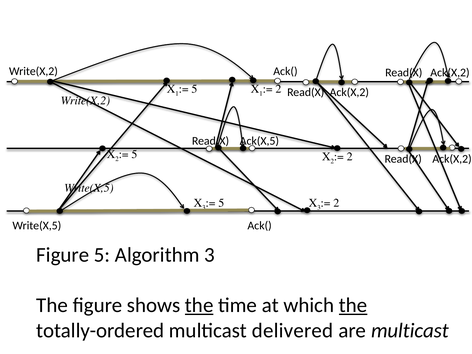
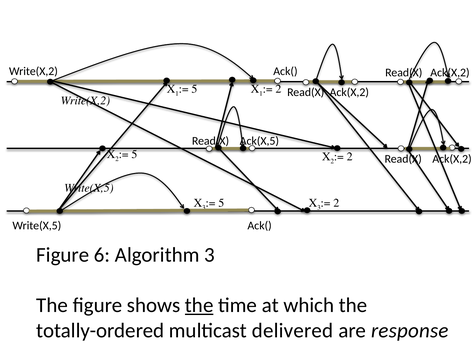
Figure 5: 5 -> 6
the at (353, 305) underline: present -> none
are multicast: multicast -> response
